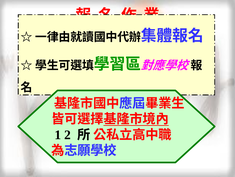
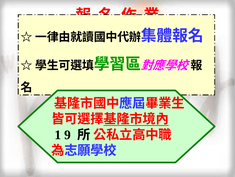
2: 2 -> 9
